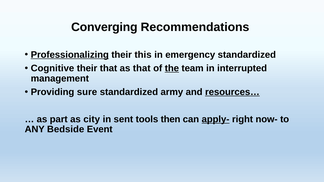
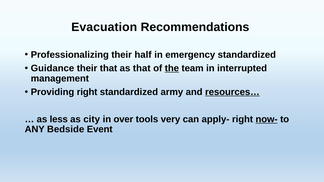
Converging: Converging -> Evacuation
Professionalizing underline: present -> none
this: this -> half
Cognitive: Cognitive -> Guidance
Providing sure: sure -> right
part: part -> less
sent: sent -> over
then: then -> very
apply- underline: present -> none
now- underline: none -> present
